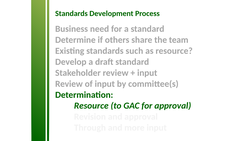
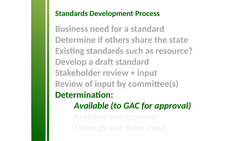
team: team -> state
Resource at (91, 106): Resource -> Available
